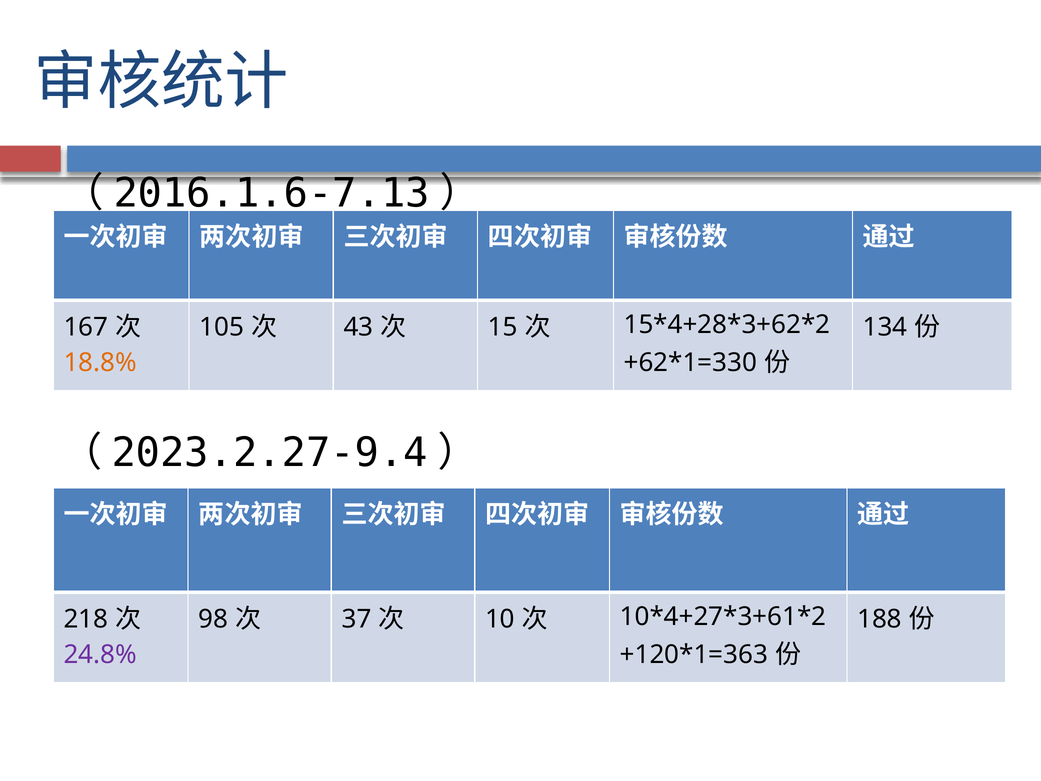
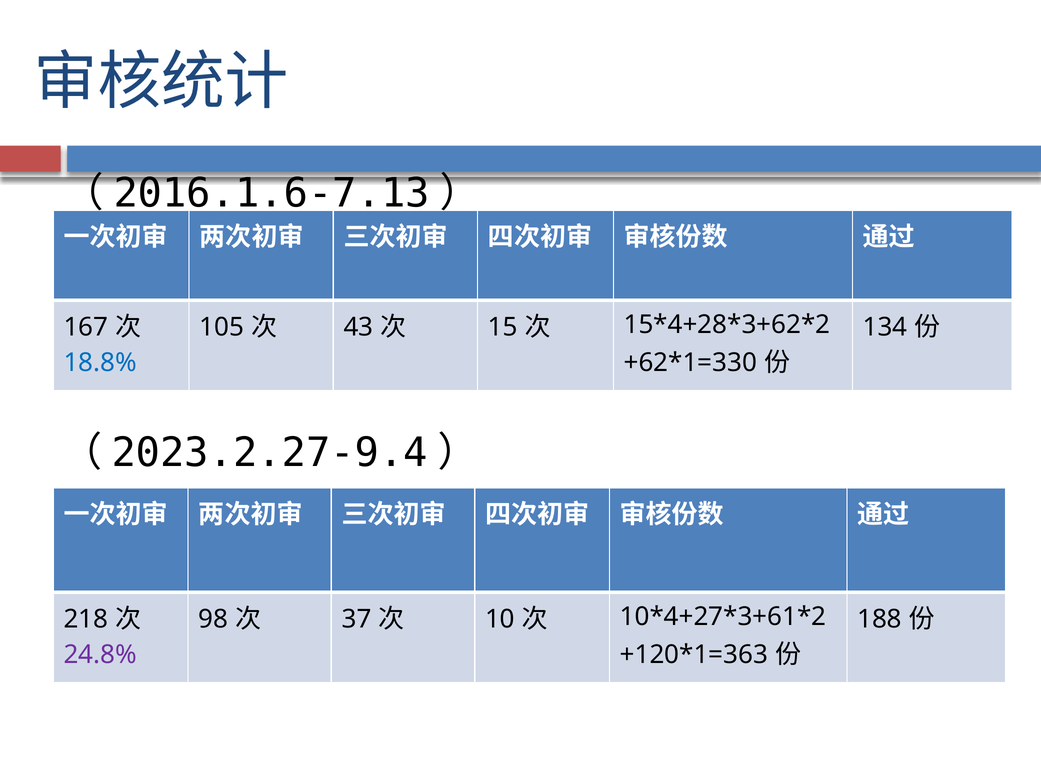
18.8% colour: orange -> blue
